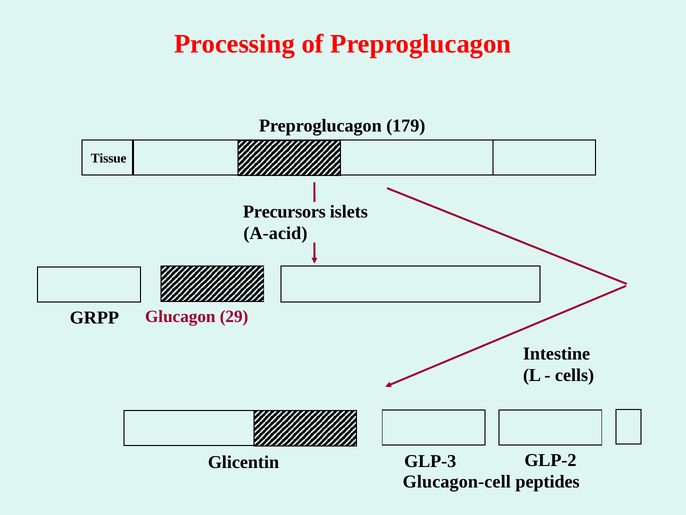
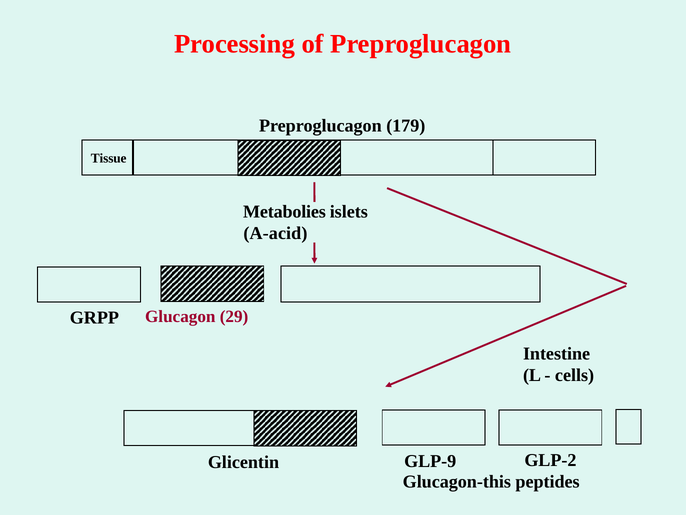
Precursors: Precursors -> Metabolies
GLP-3: GLP-3 -> GLP-9
Glucagon-cell: Glucagon-cell -> Glucagon-this
